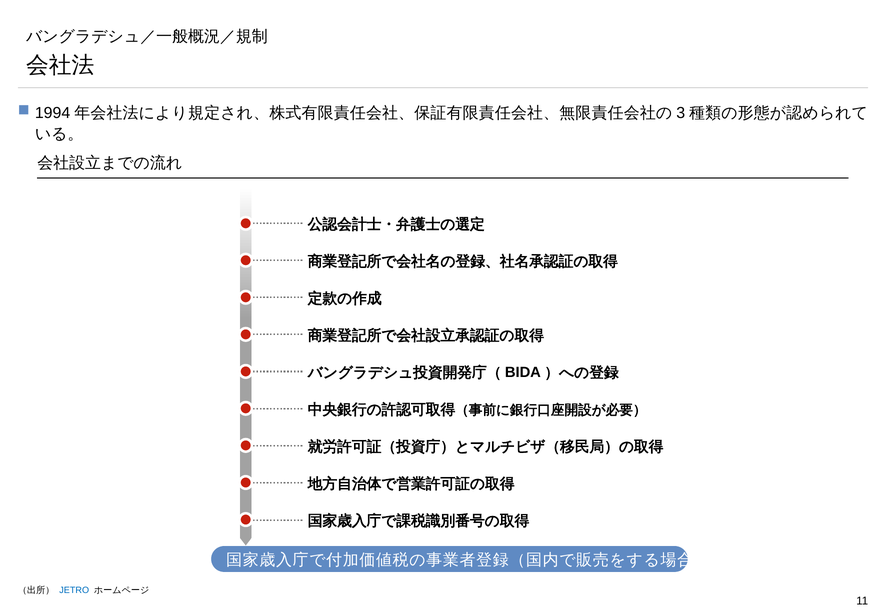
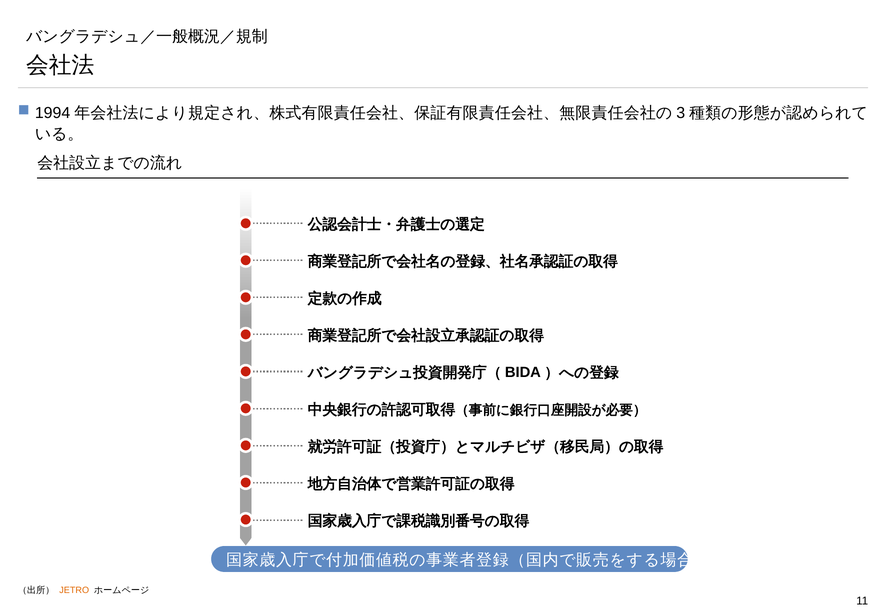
JETRO colour: blue -> orange
